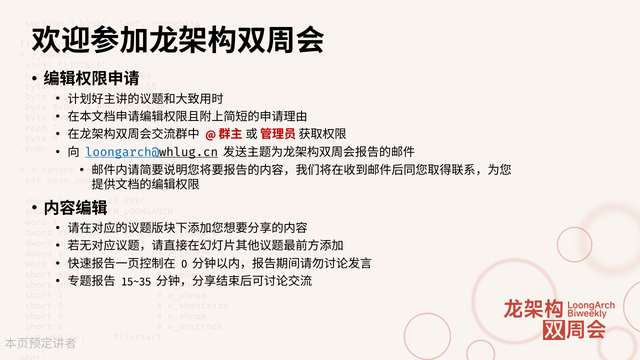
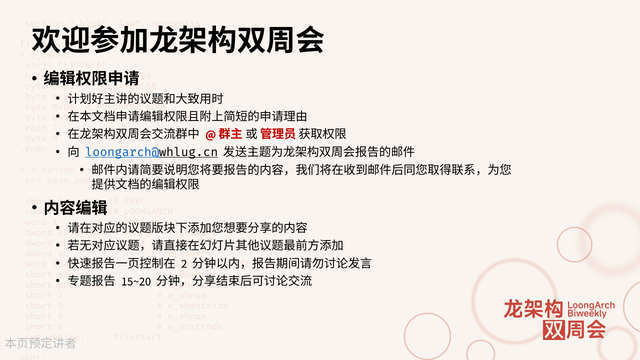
0: 0 -> 2
15~35: 15~35 -> 15~20
